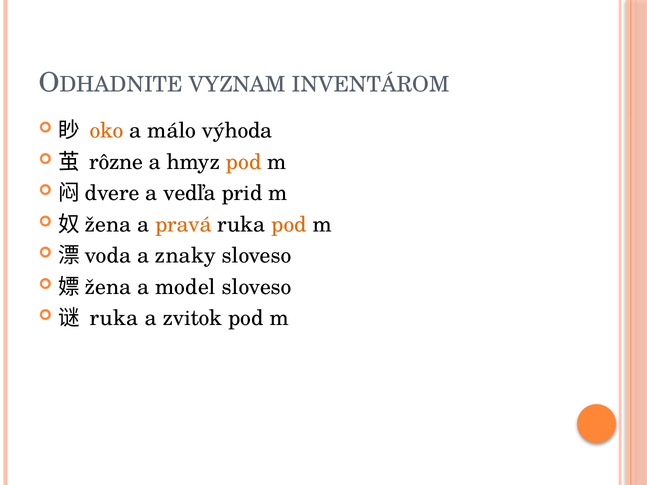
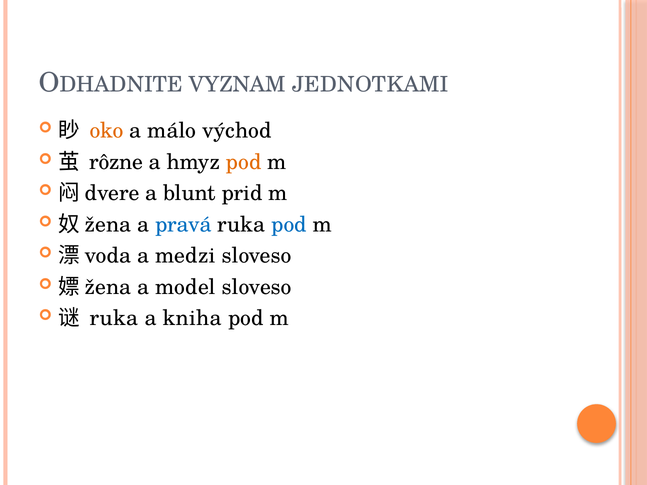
INVENTÁROM: INVENTÁROM -> JEDNOTKAMI
výhoda: výhoda -> východ
vedľa: vedľa -> blunt
pravá colour: orange -> blue
pod at (289, 225) colour: orange -> blue
znaky: znaky -> medzi
zvitok: zvitok -> kniha
